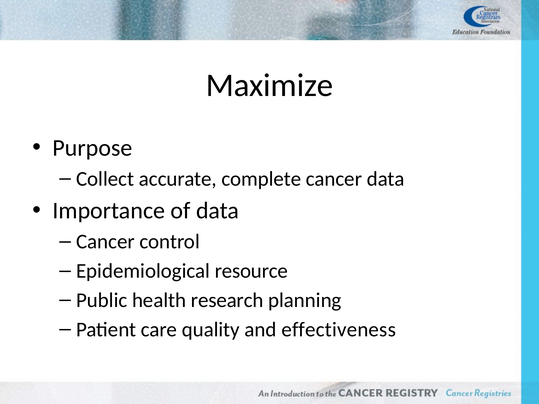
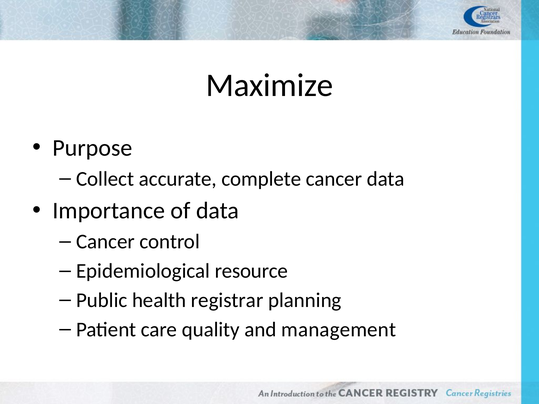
research: research -> registrar
effectiveness: effectiveness -> management
